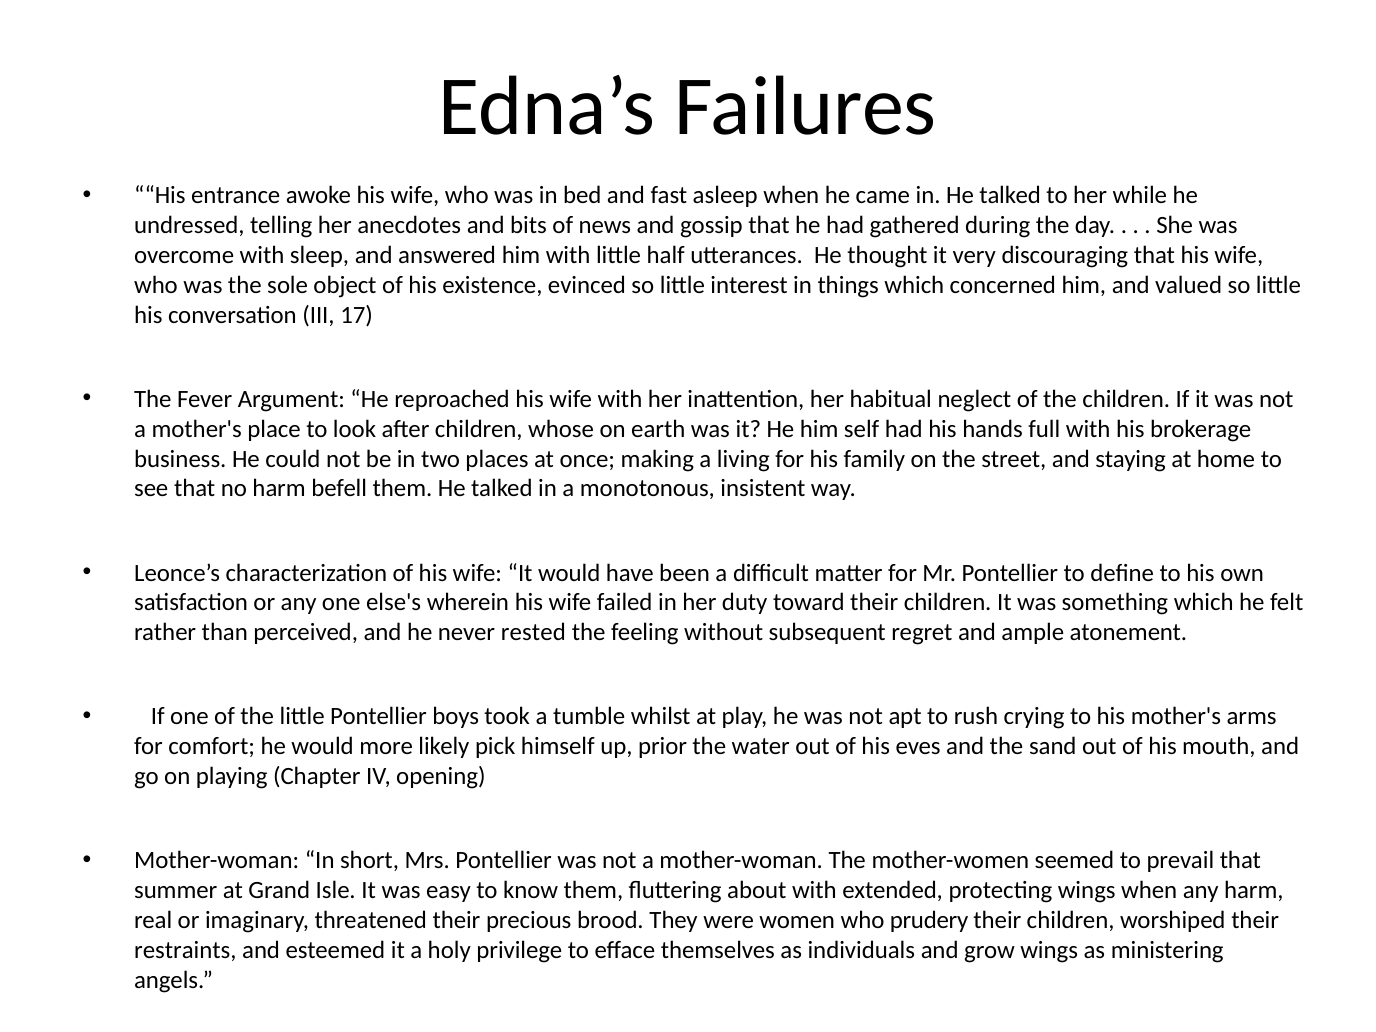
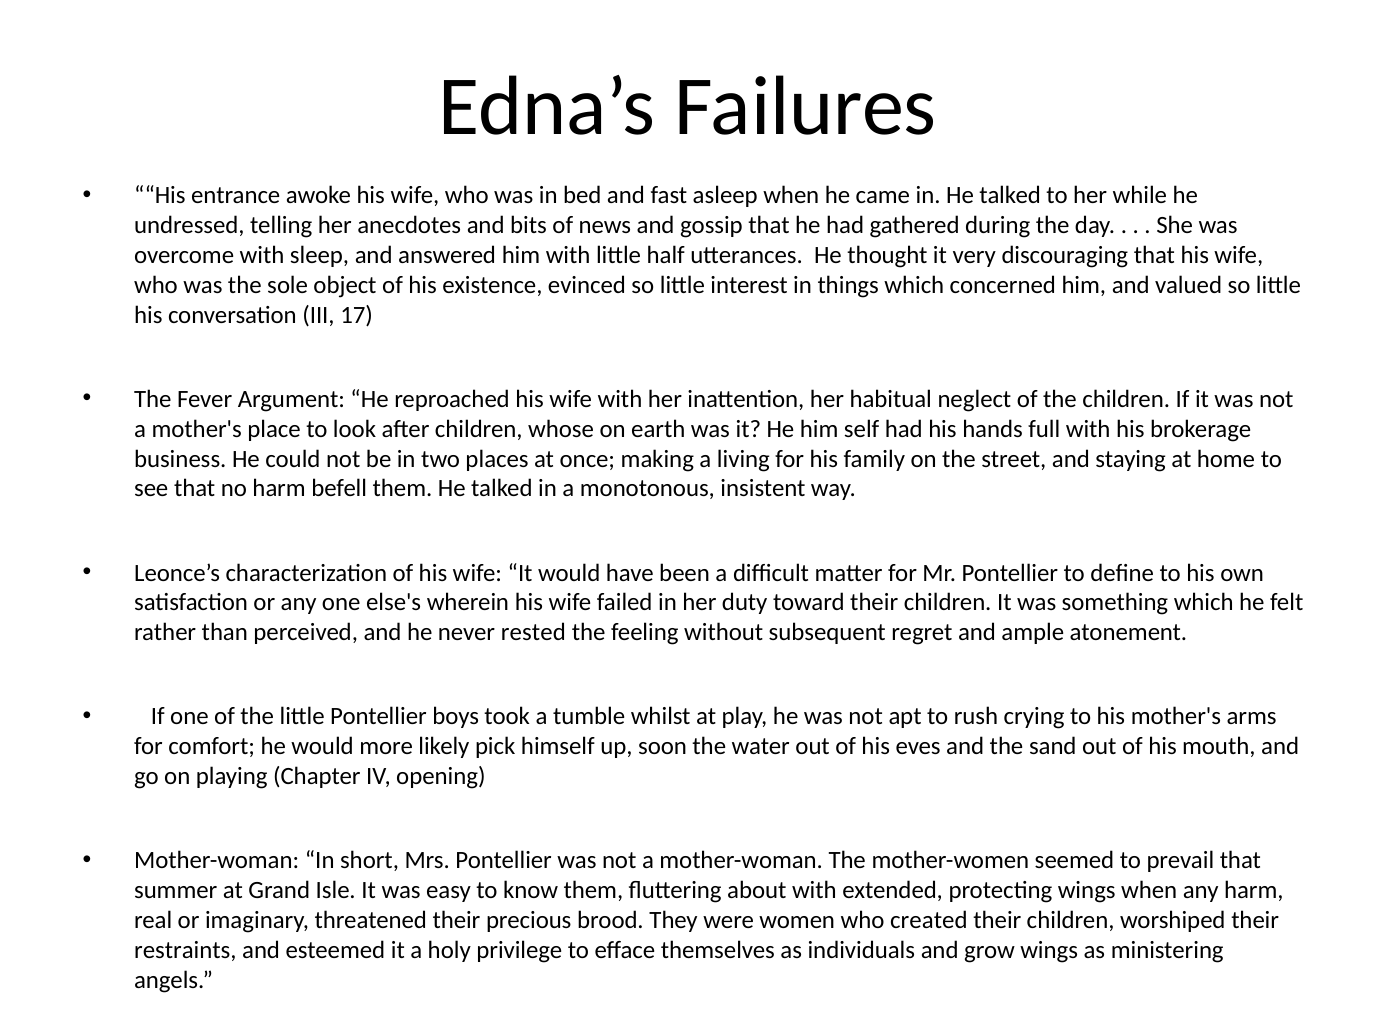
prior: prior -> soon
prudery: prudery -> created
